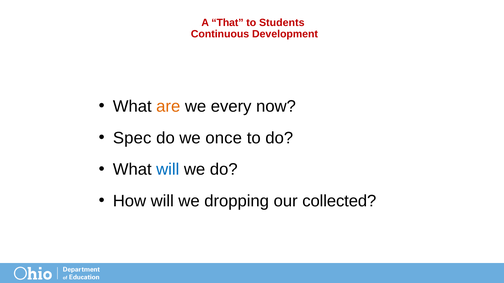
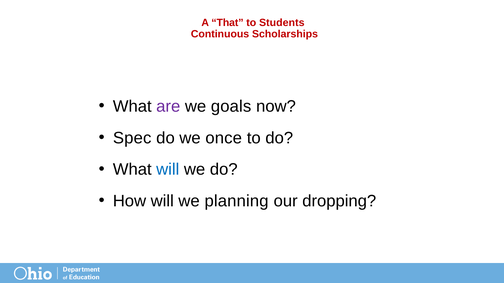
Development: Development -> Scholarships
are colour: orange -> purple
every: every -> goals
dropping: dropping -> planning
collected: collected -> dropping
